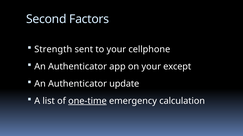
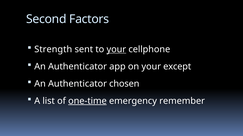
your at (116, 50) underline: none -> present
update: update -> chosen
calculation: calculation -> remember
